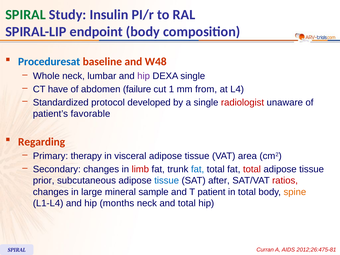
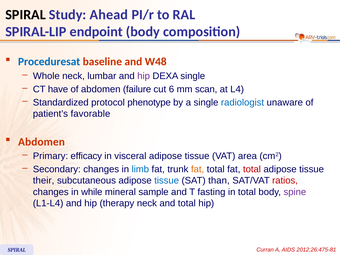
SPIRAL at (26, 15) colour: green -> black
Insulin: Insulin -> Ahead
1: 1 -> 6
from: from -> scan
developed: developed -> phenotype
radiologist colour: red -> blue
Regarding at (42, 142): Regarding -> Abdomen
therapy: therapy -> efficacy
limb colour: red -> blue
fat at (198, 169) colour: blue -> orange
prior: prior -> their
after: after -> than
large: large -> while
patient: patient -> fasting
spine colour: orange -> purple
months: months -> therapy
